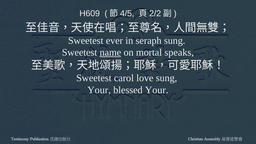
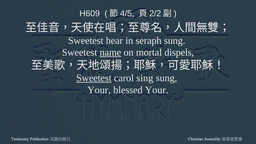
ever: ever -> hear
speaks: speaks -> dispels
Sweetest at (94, 78) underline: none -> present
love: love -> sing
